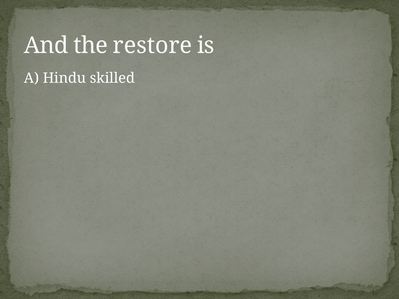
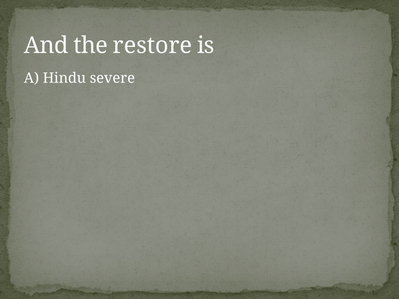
skilled: skilled -> severe
